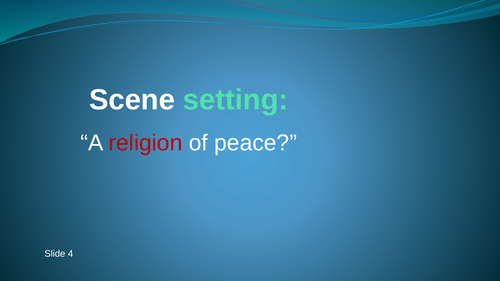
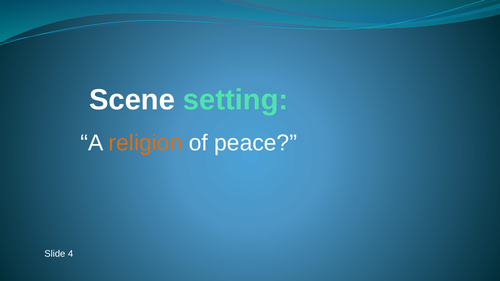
religion colour: red -> orange
